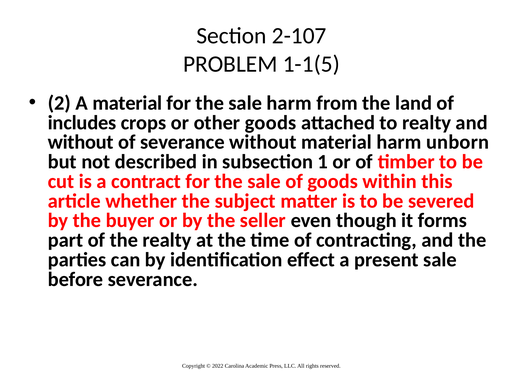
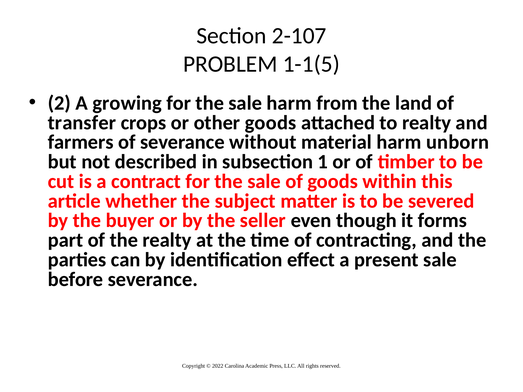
A material: material -> growing
includes: includes -> transfer
without at (81, 142): without -> farmers
